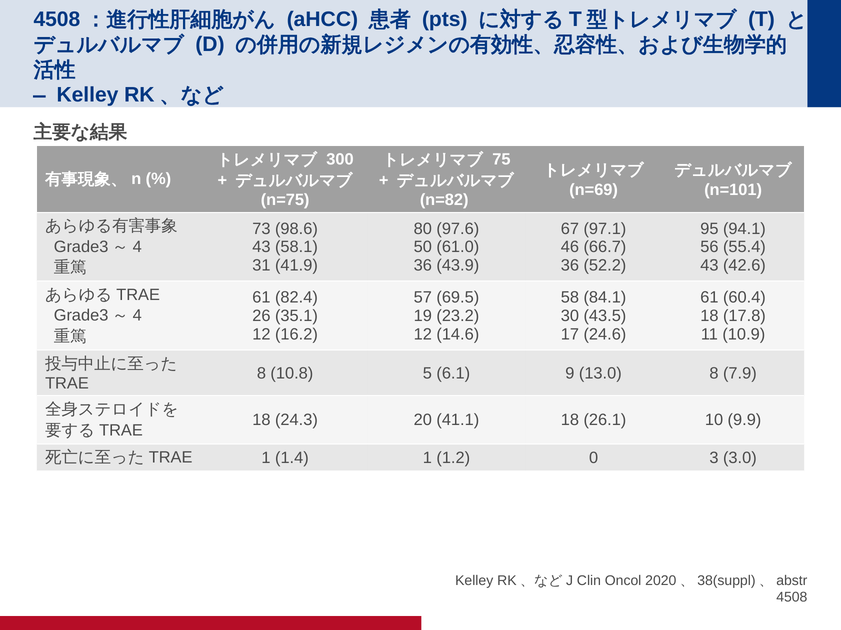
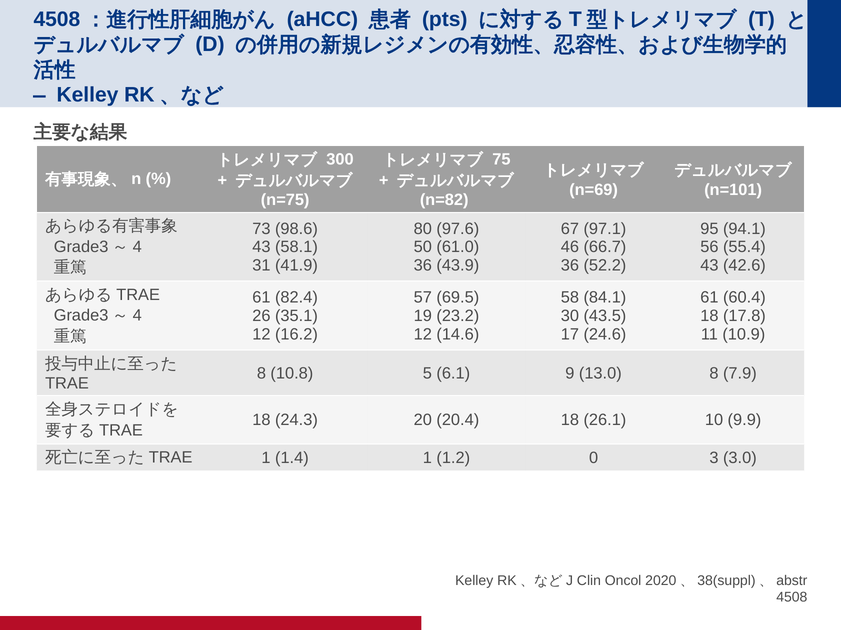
41.1: 41.1 -> 20.4
